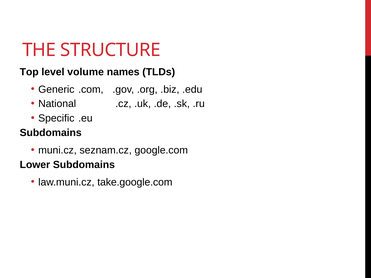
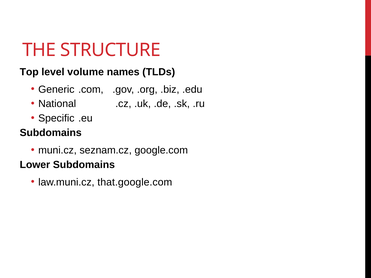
take.google.com: take.google.com -> that.google.com
